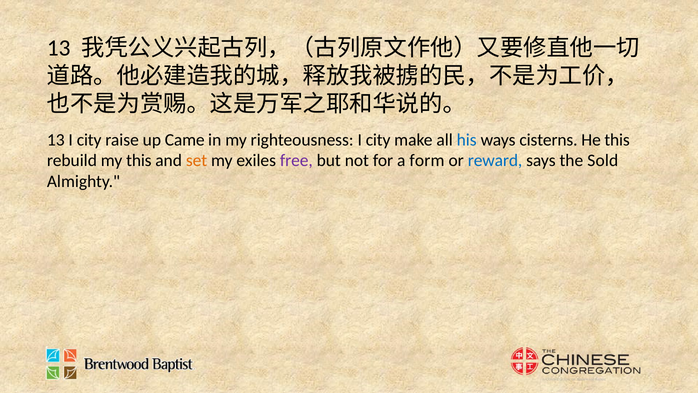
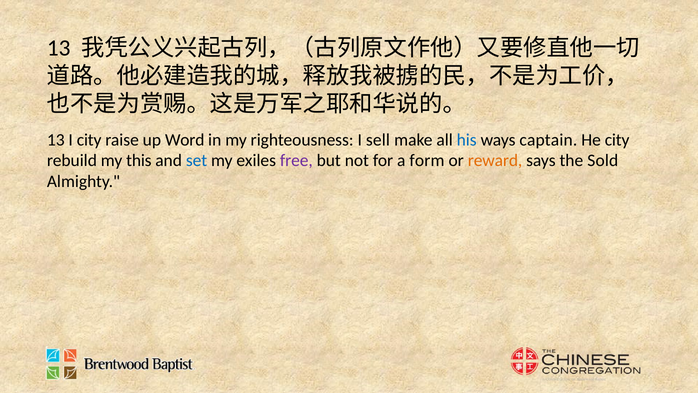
Came: Came -> Word
righteousness I city: city -> sell
cisterns: cisterns -> captain
He this: this -> city
set colour: orange -> blue
reward colour: blue -> orange
